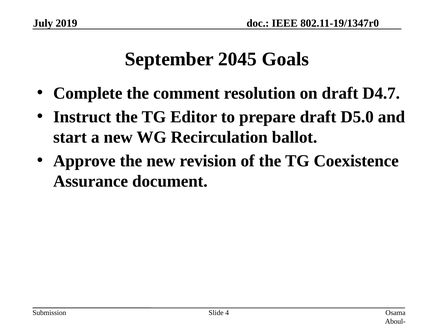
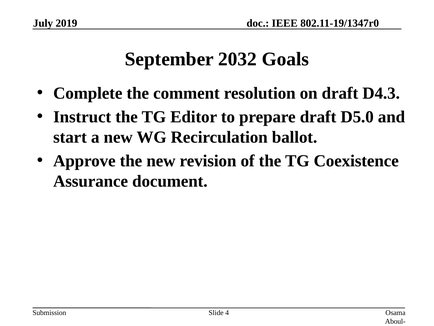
2045: 2045 -> 2032
D4.7: D4.7 -> D4.3
